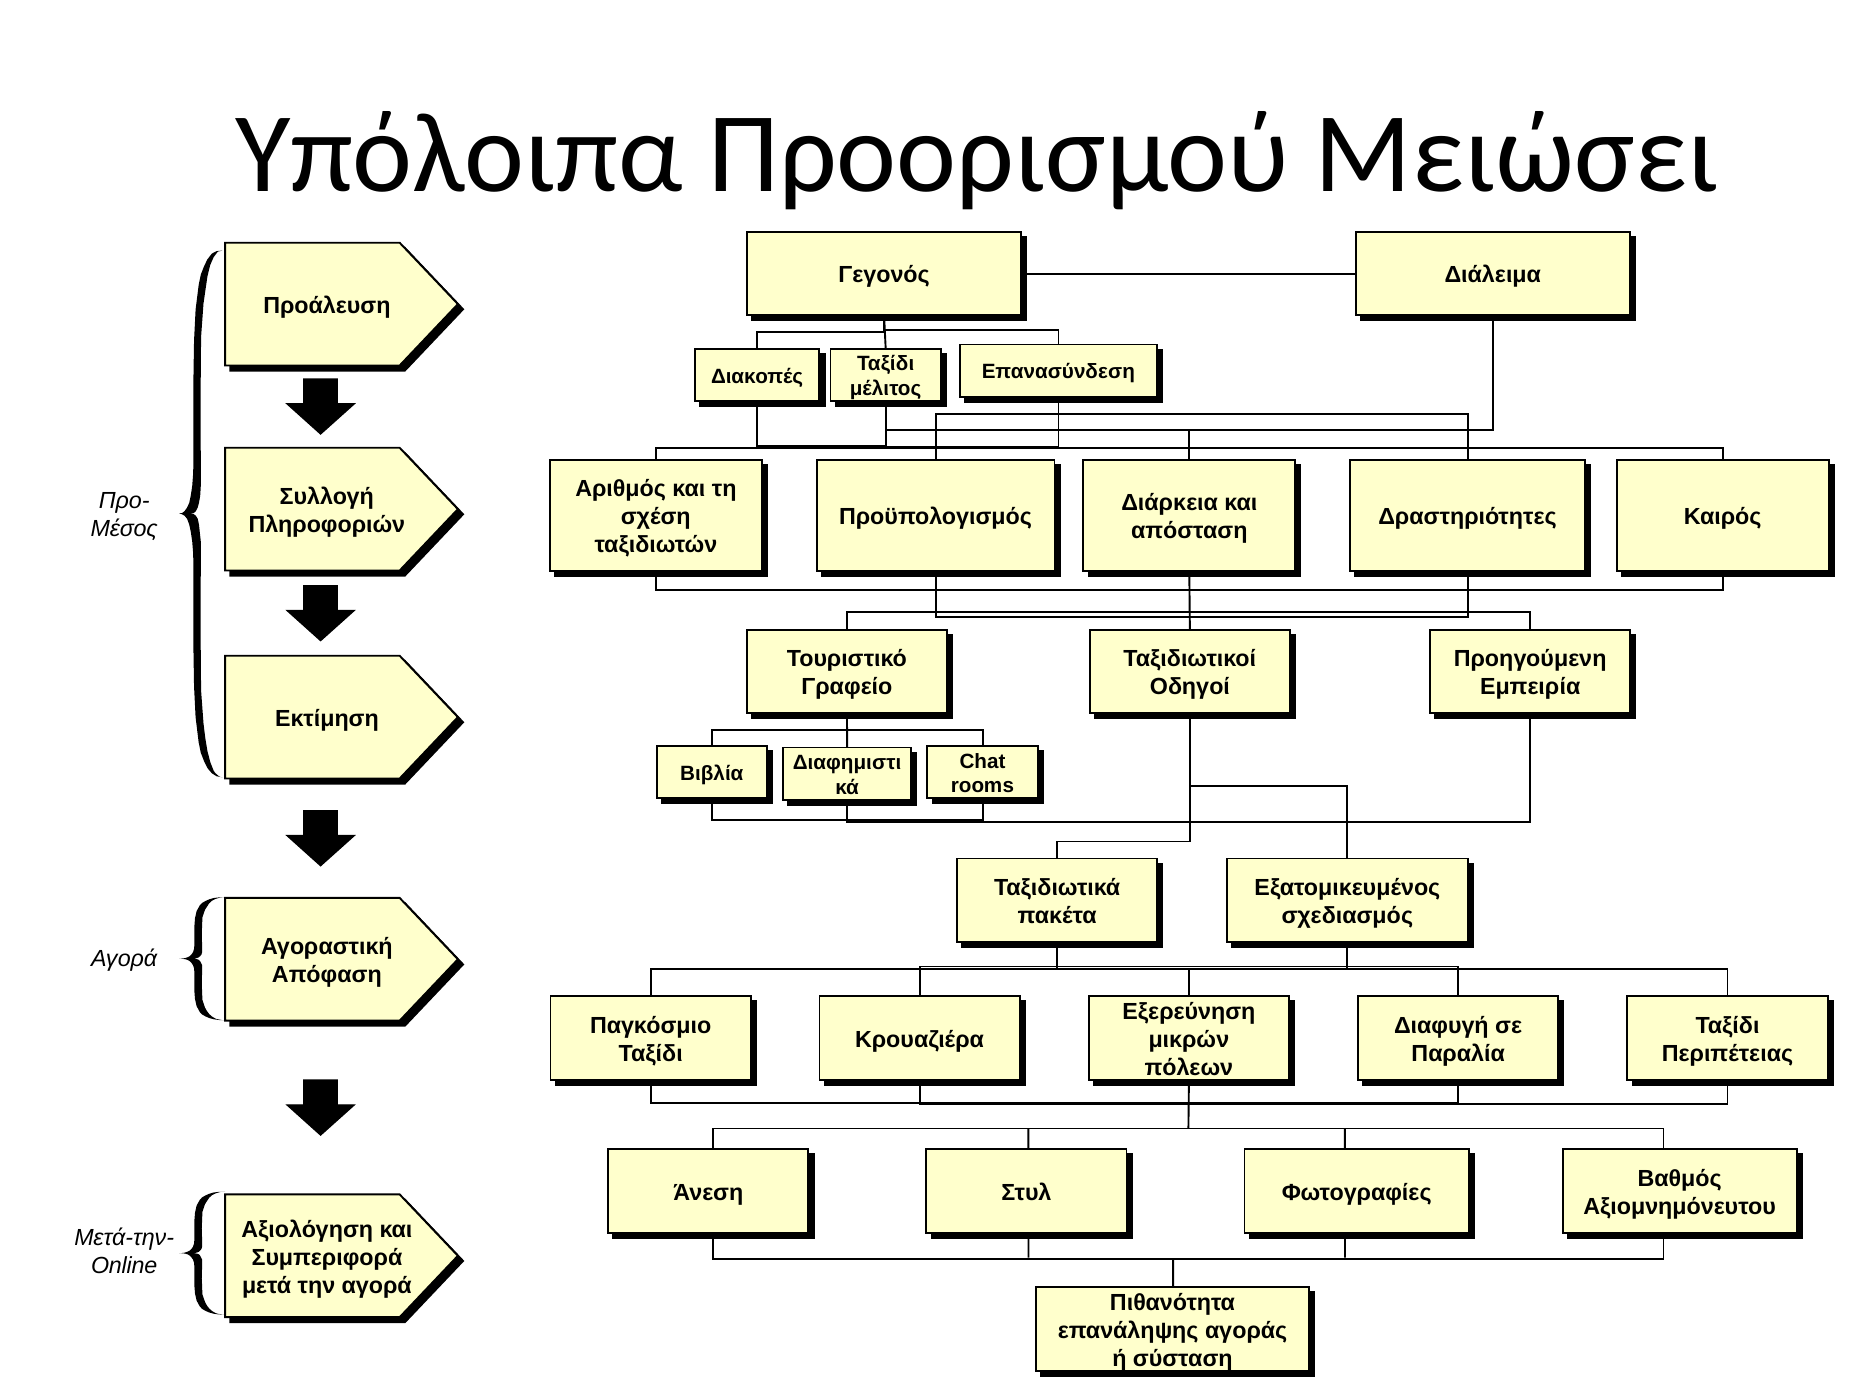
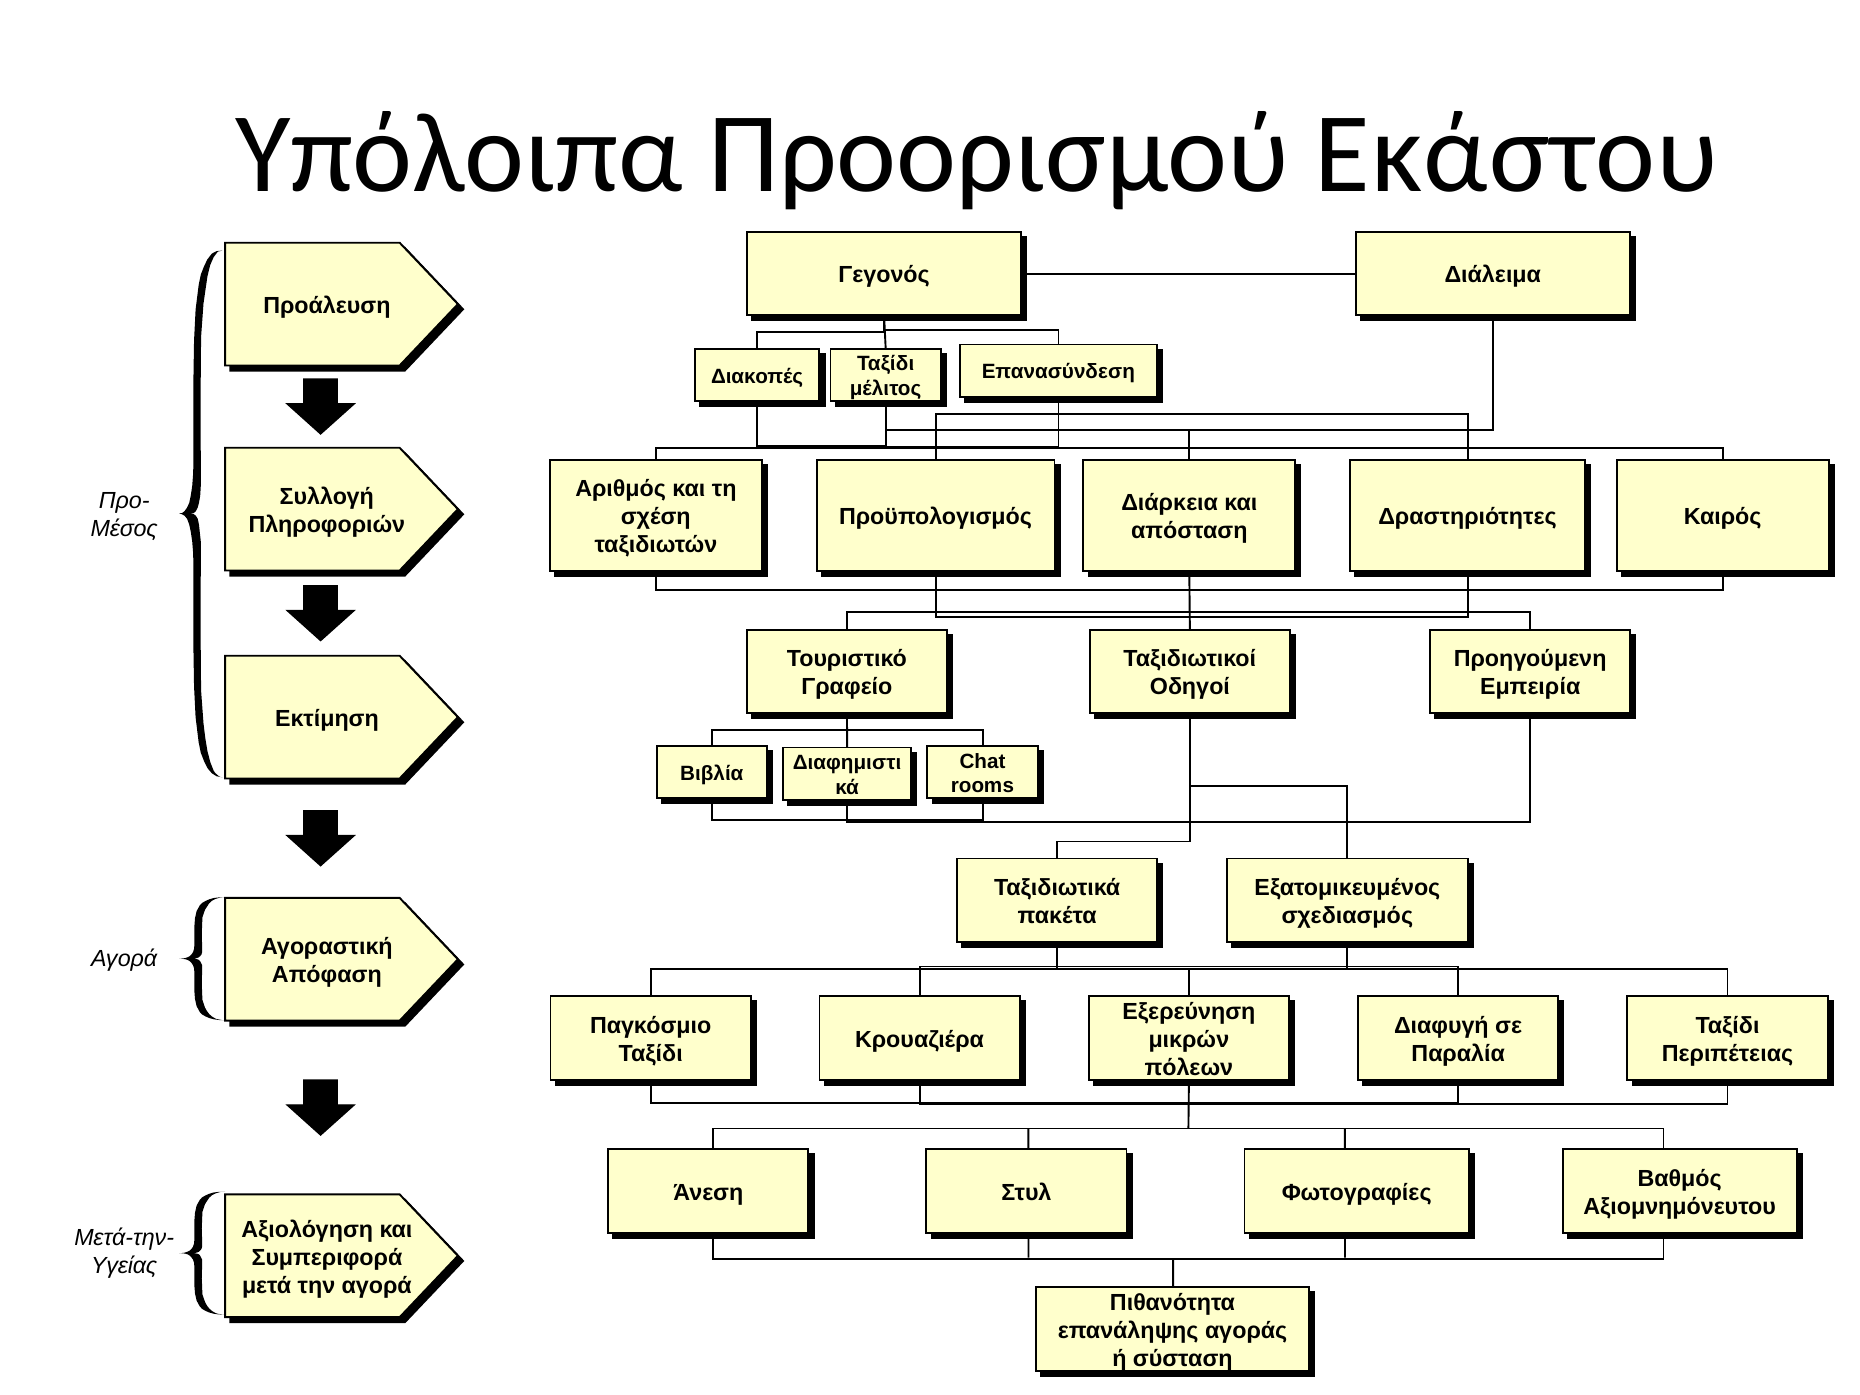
Μειώσει: Μειώσει -> Εκάστου
Online: Online -> Υγείας
